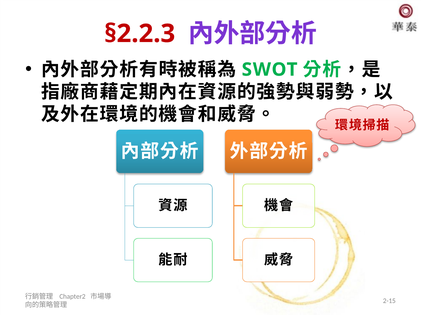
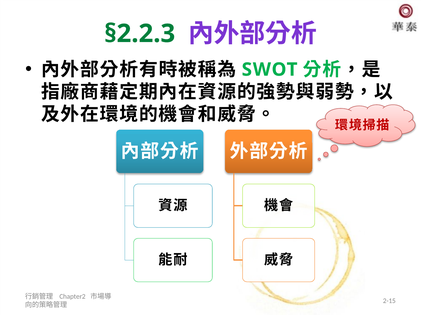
§2.2.3 colour: red -> green
